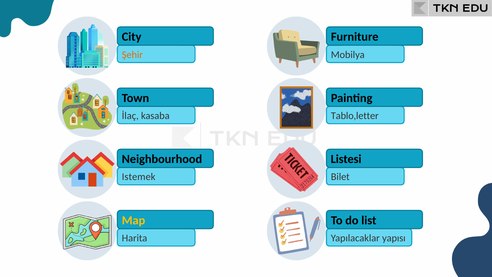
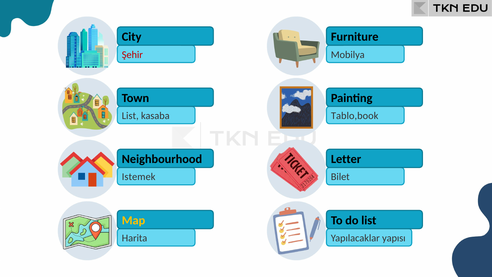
Şehir colour: orange -> red
İlaç at (130, 116): İlaç -> List
Tablo,letter: Tablo,letter -> Tablo,book
Listesi: Listesi -> Letter
